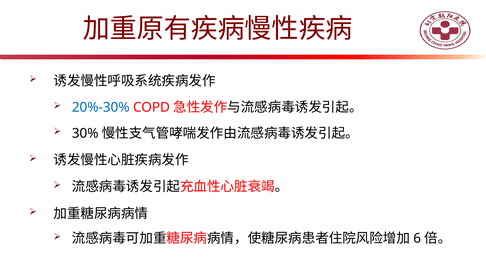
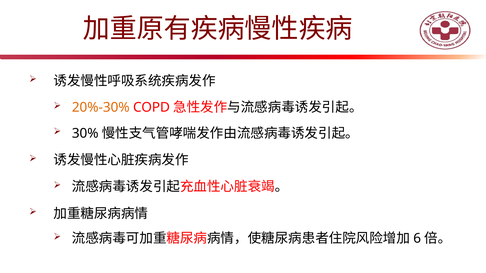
20%-30% colour: blue -> orange
